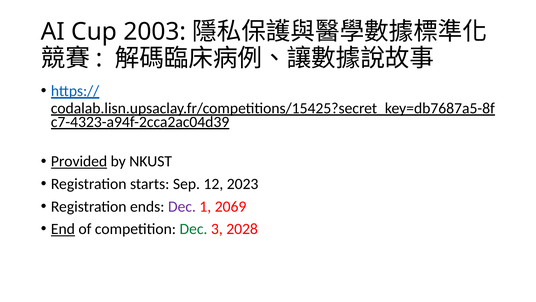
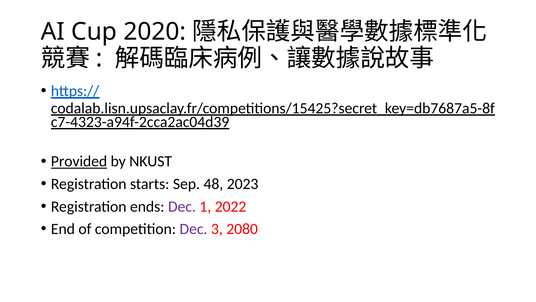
2003: 2003 -> 2020
12: 12 -> 48
2069: 2069 -> 2022
End underline: present -> none
Dec at (193, 229) colour: green -> purple
2028: 2028 -> 2080
